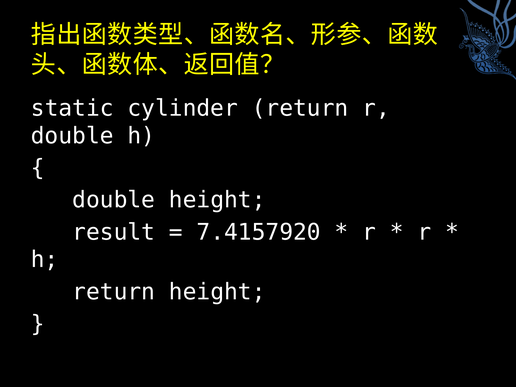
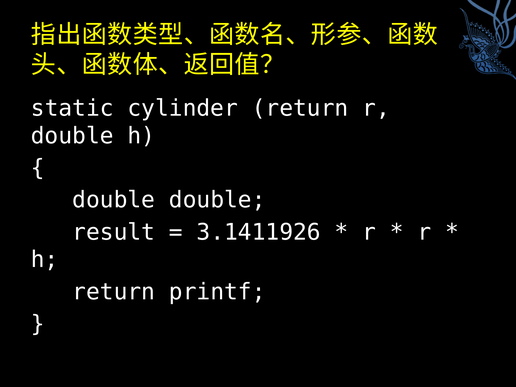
double height: height -> double
7.4157920: 7.4157920 -> 3.1411926
return height: height -> printf
